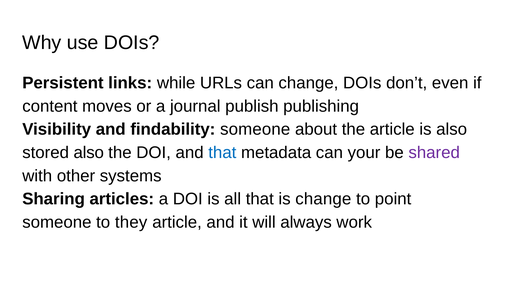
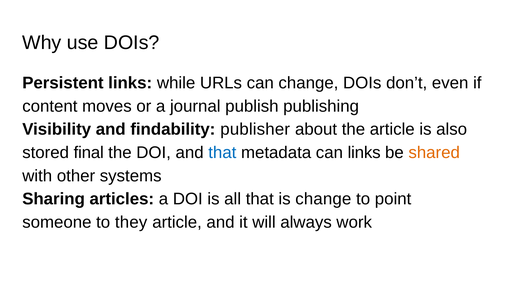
findability someone: someone -> publisher
stored also: also -> final
can your: your -> links
shared colour: purple -> orange
